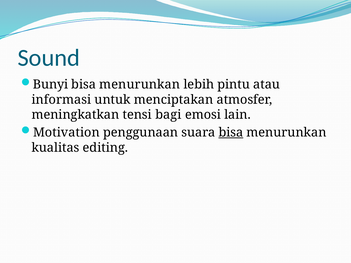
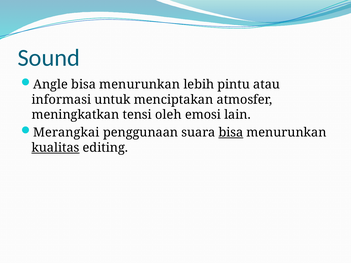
Bunyi: Bunyi -> Angle
bagi: bagi -> oleh
Motivation: Motivation -> Merangkai
kualitas underline: none -> present
